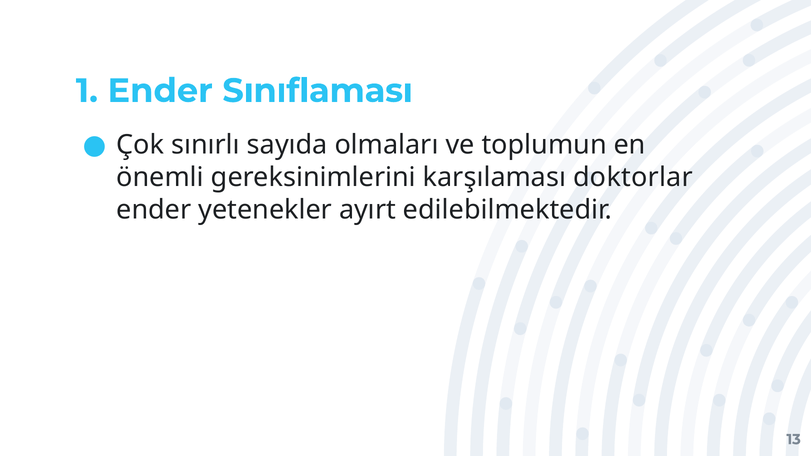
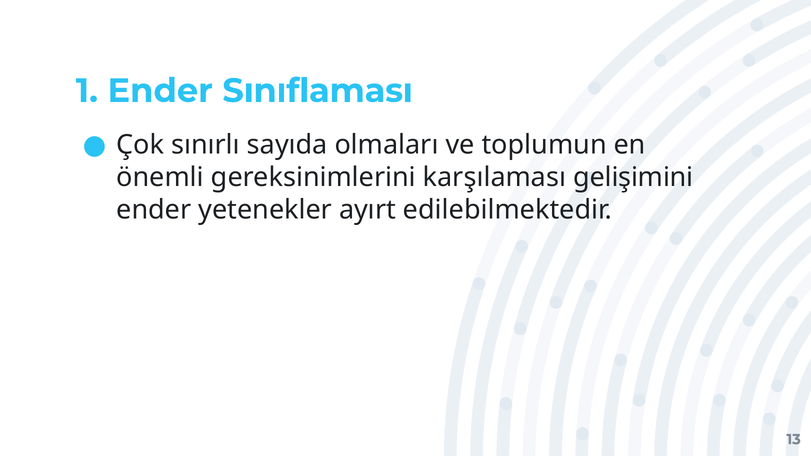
doktorlar: doktorlar -> gelişimini
